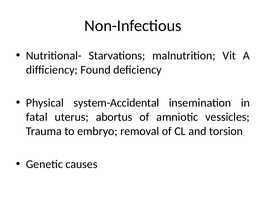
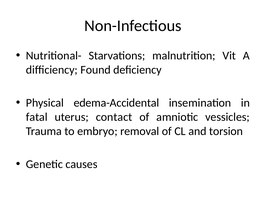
system-Accidental: system-Accidental -> edema-Accidental
abortus: abortus -> contact
